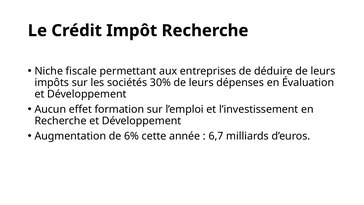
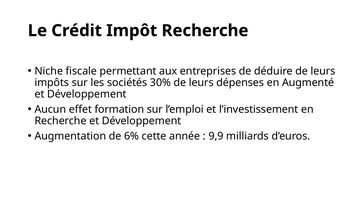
Évaluation: Évaluation -> Augmenté
6,7: 6,7 -> 9,9
